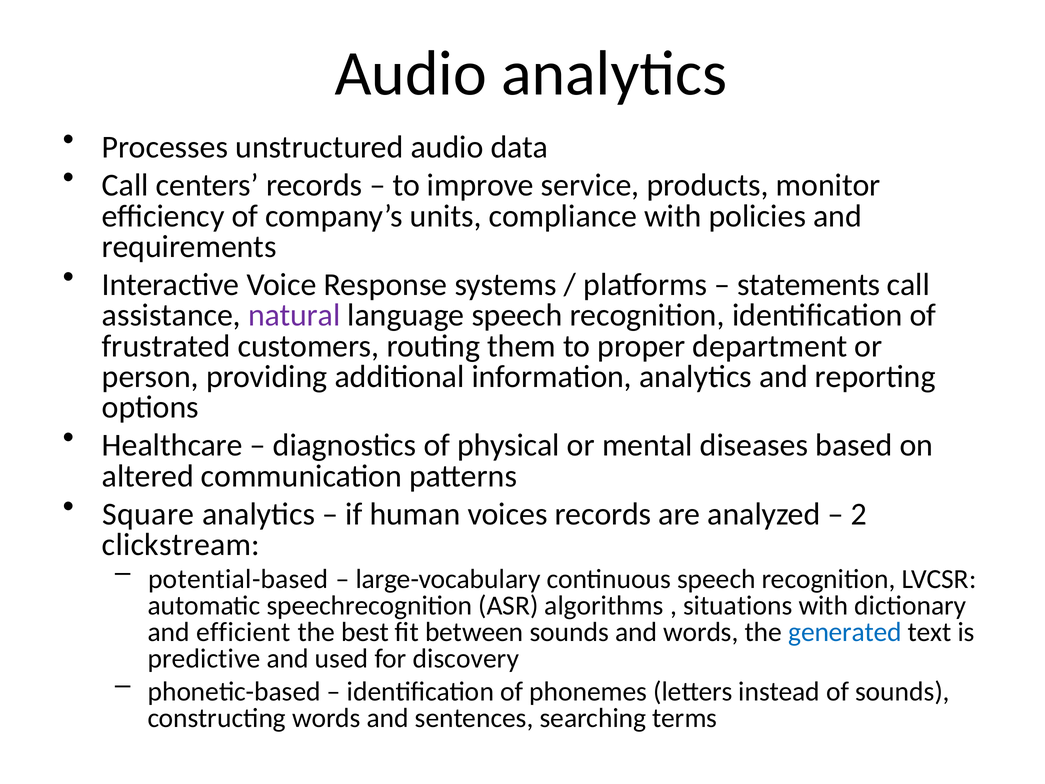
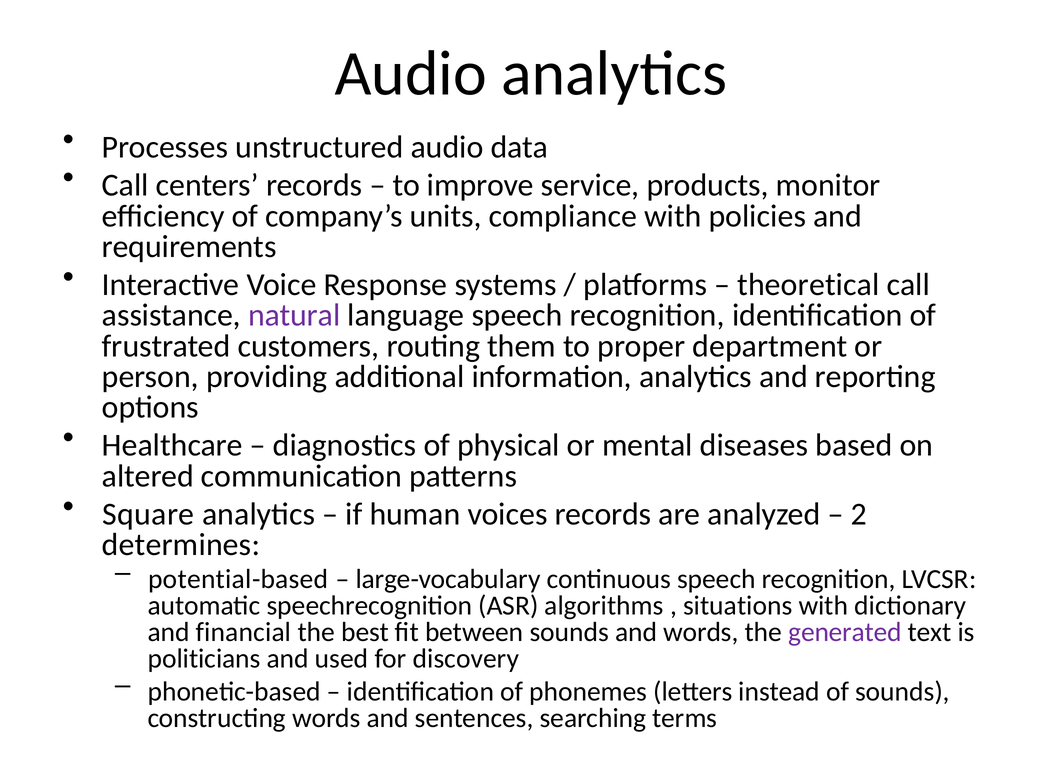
statements: statements -> theoretical
clickstream: clickstream -> determines
efficient: efficient -> financial
generated colour: blue -> purple
predictive: predictive -> politicians
